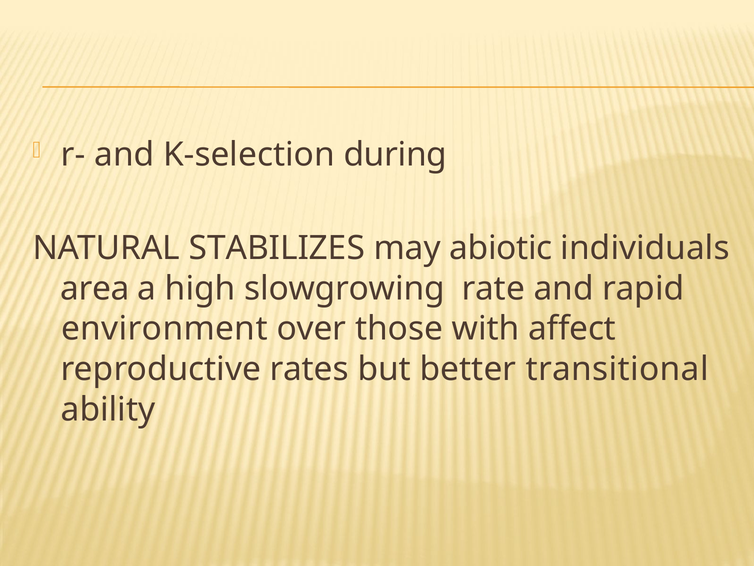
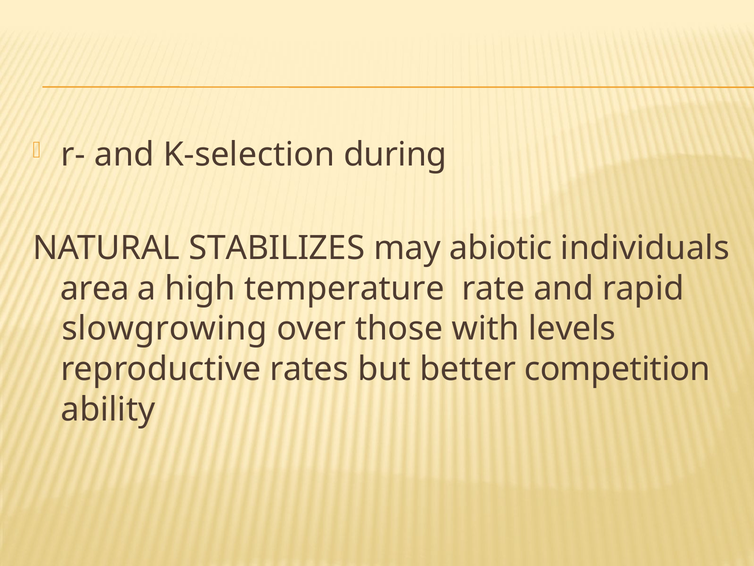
slowgrowing: slowgrowing -> temperature
environment: environment -> slowgrowing
affect: affect -> levels
transitional: transitional -> competition
